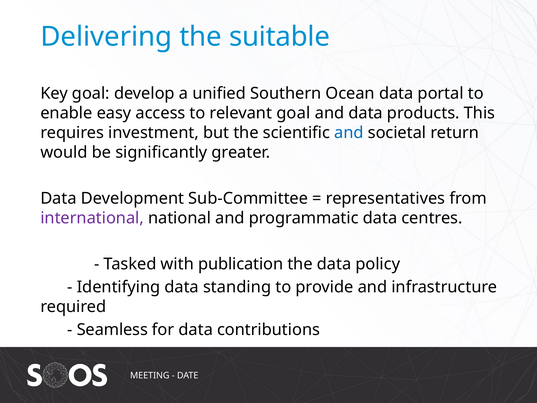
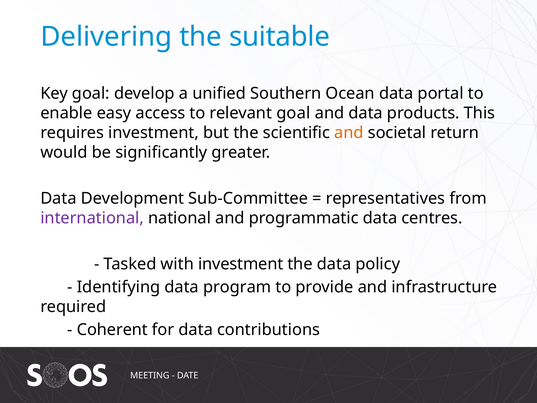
and at (349, 133) colour: blue -> orange
with publication: publication -> investment
standing: standing -> program
Seamless: Seamless -> Coherent
